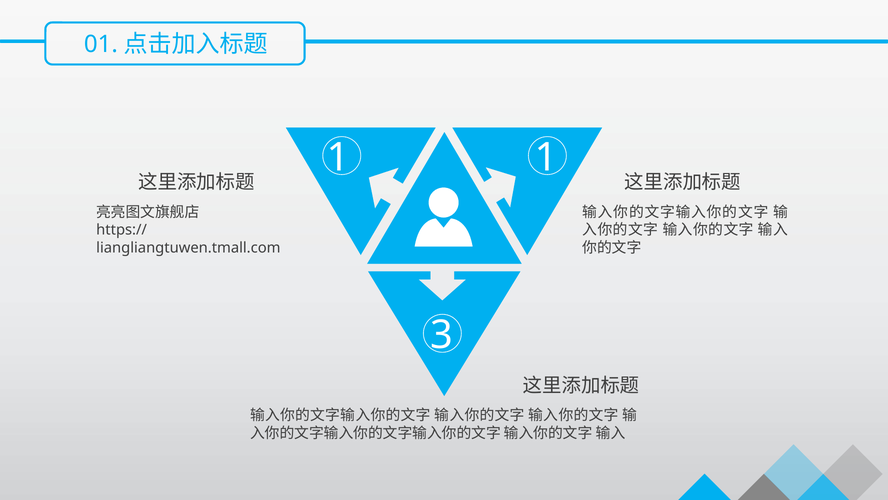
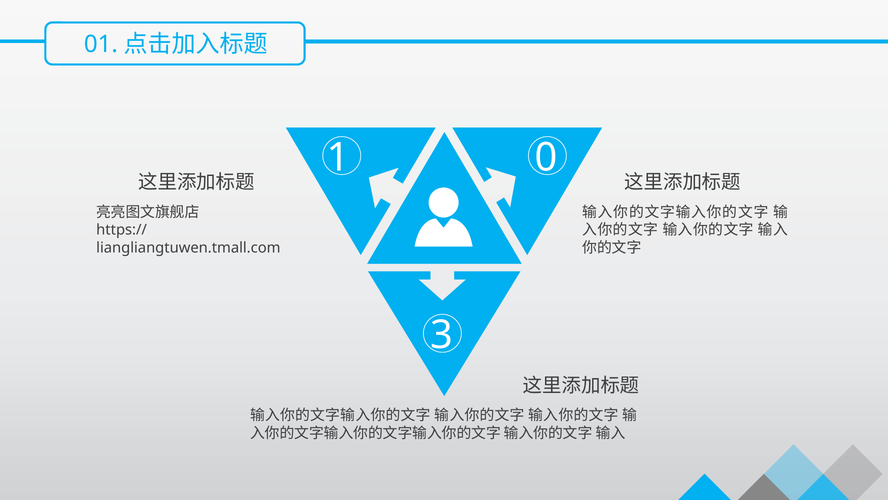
1 at (546, 157): 1 -> 0
